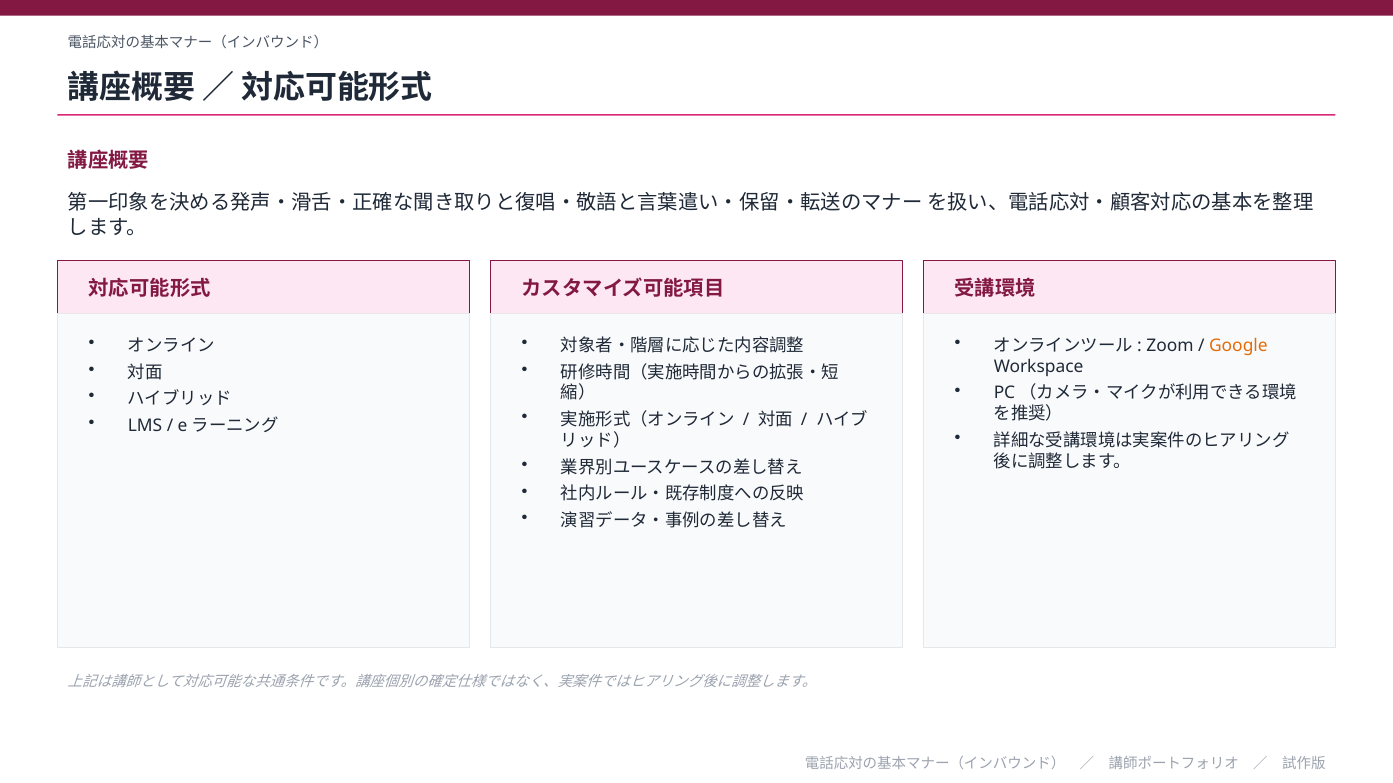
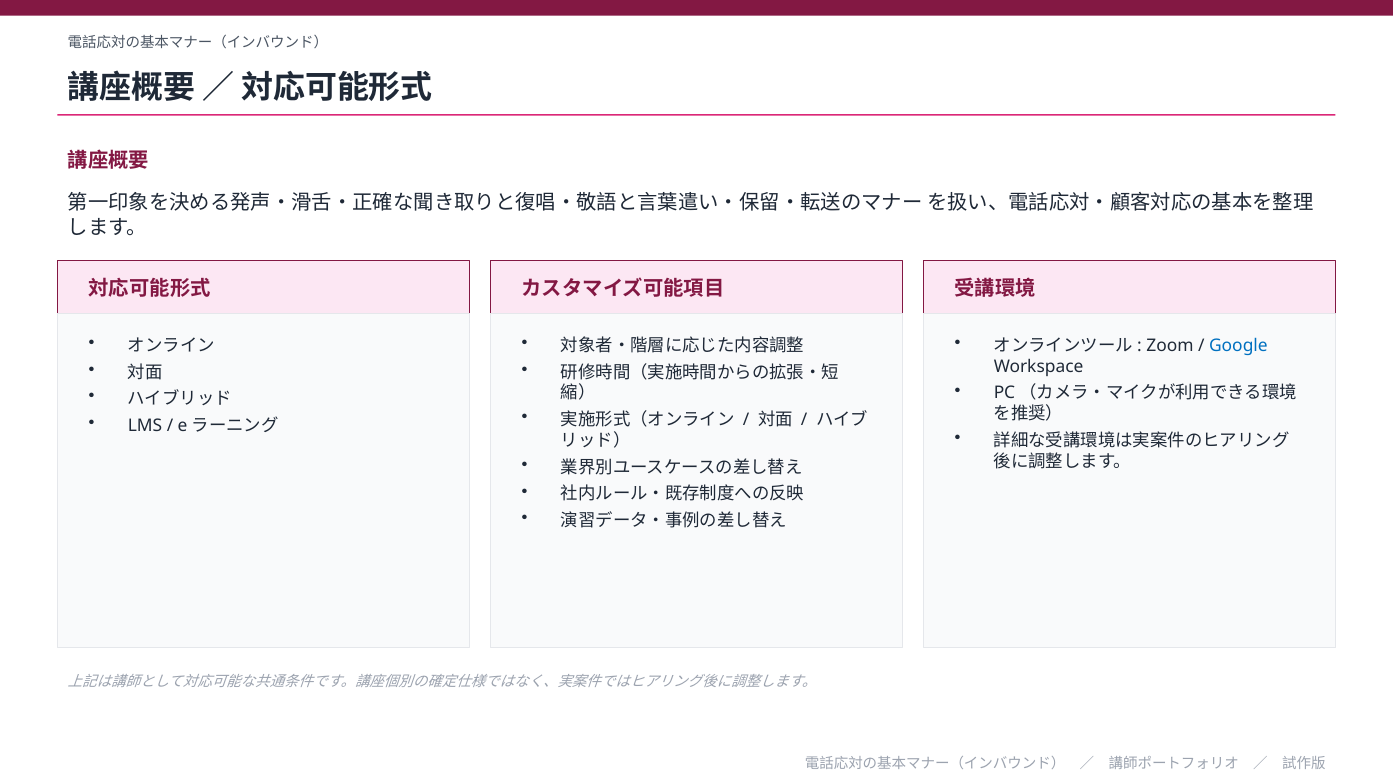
Google colour: orange -> blue
